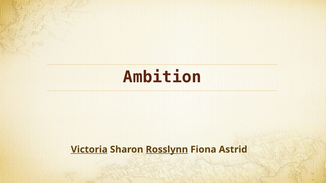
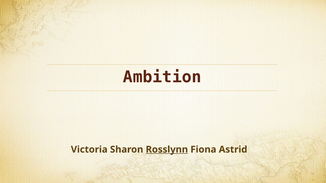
Victoria underline: present -> none
